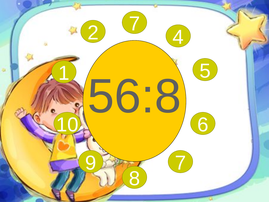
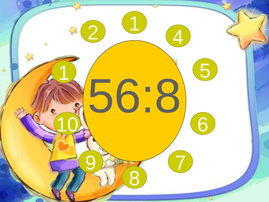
2 7: 7 -> 1
